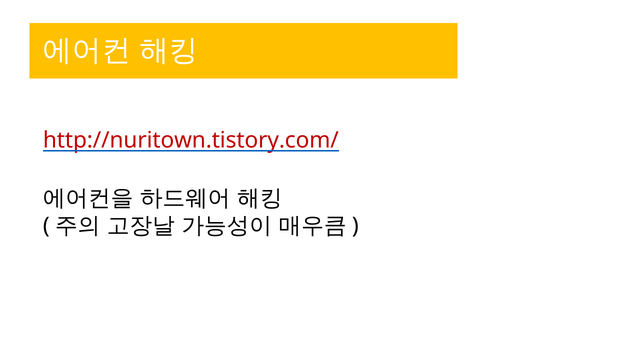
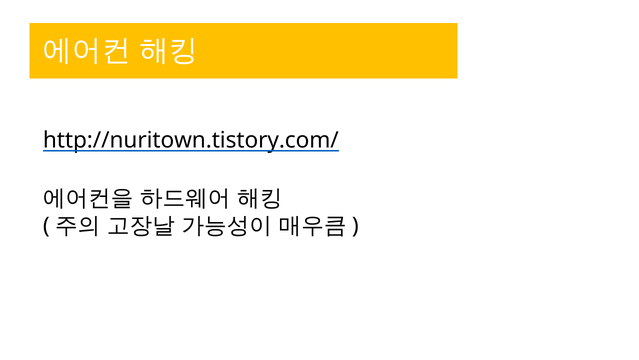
http://nuritown.tistory.com/ colour: red -> black
